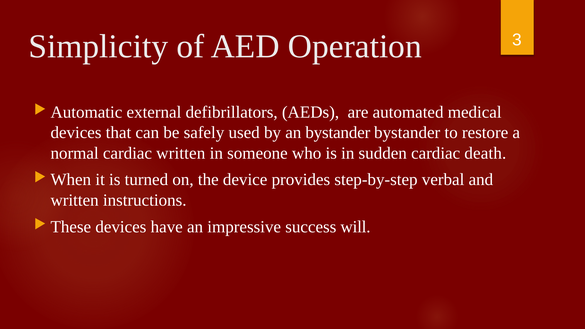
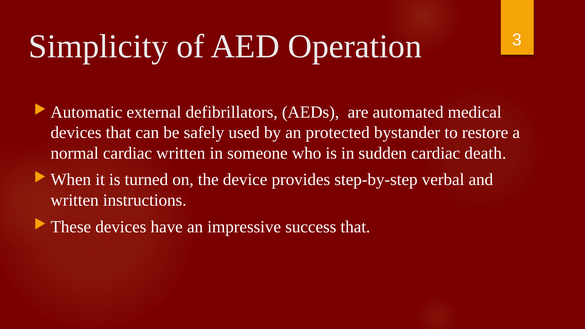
an bystander: bystander -> protected
success will: will -> that
